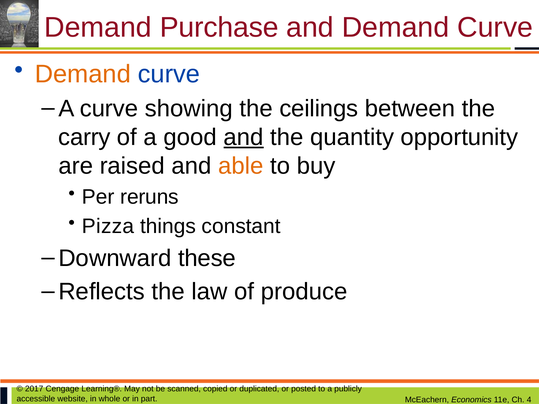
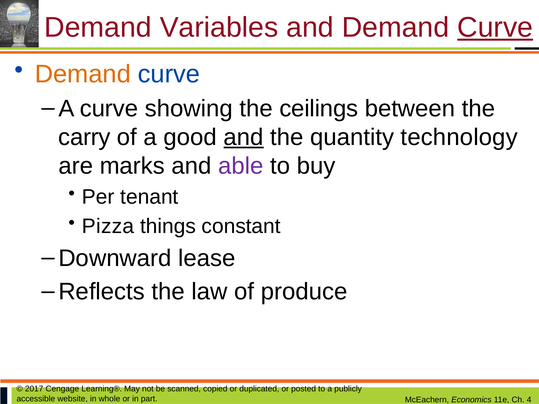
Purchase: Purchase -> Variables
Curve at (495, 27) underline: none -> present
opportunity: opportunity -> technology
raised: raised -> marks
able colour: orange -> purple
reruns: reruns -> tenant
these: these -> lease
